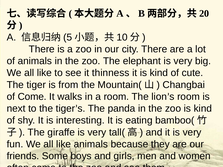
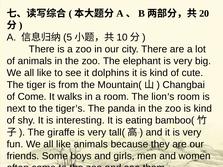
thinness: thinness -> dolphins
